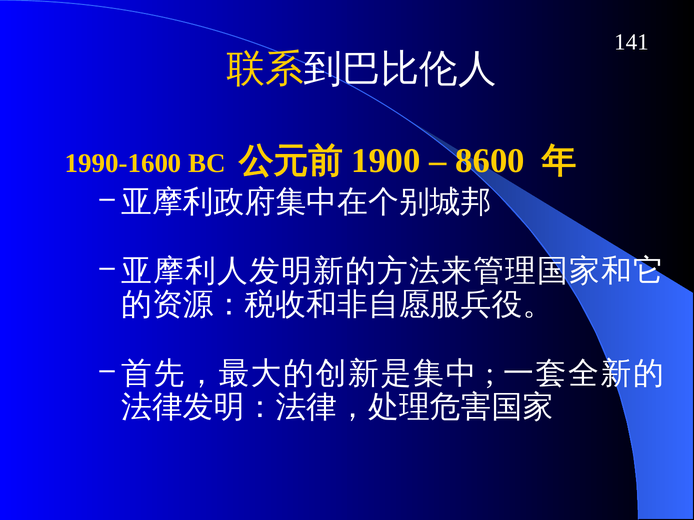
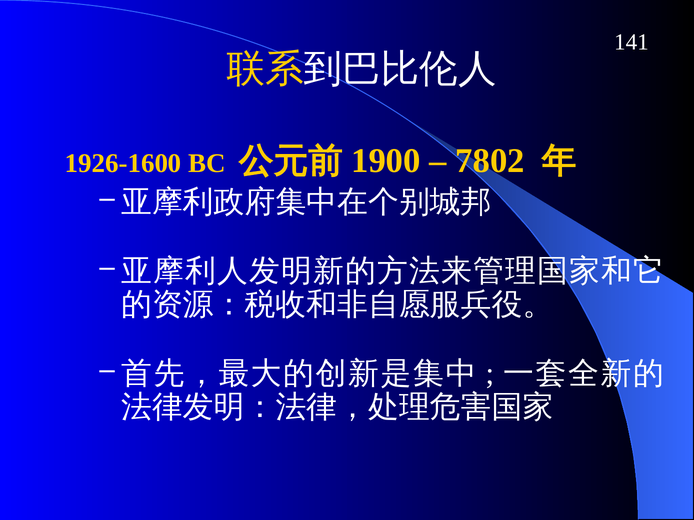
1990-1600: 1990-1600 -> 1926-1600
8600: 8600 -> 7802
